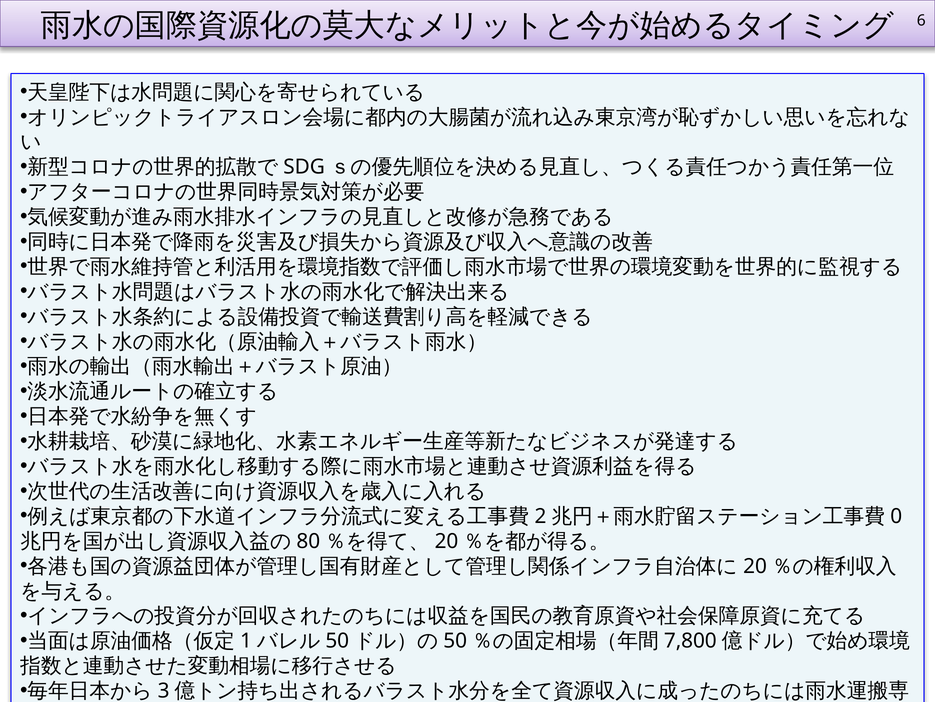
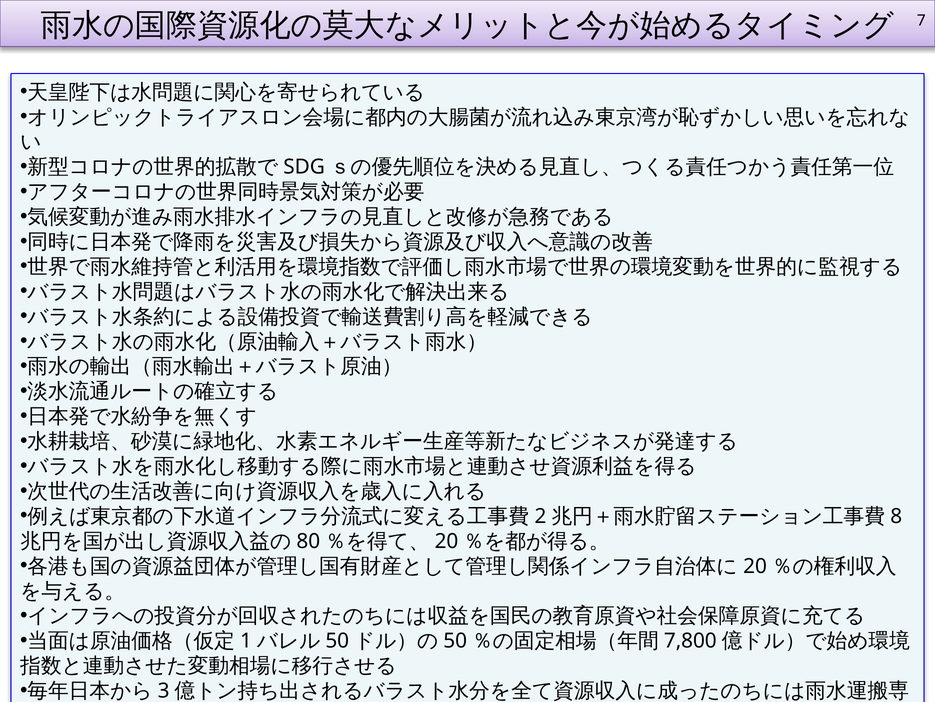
6: 6 -> 7
0: 0 -> 8
